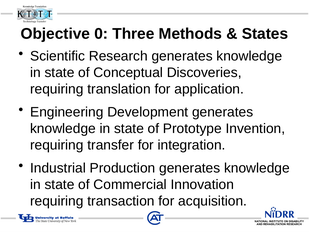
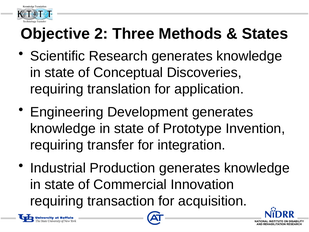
0: 0 -> 2
